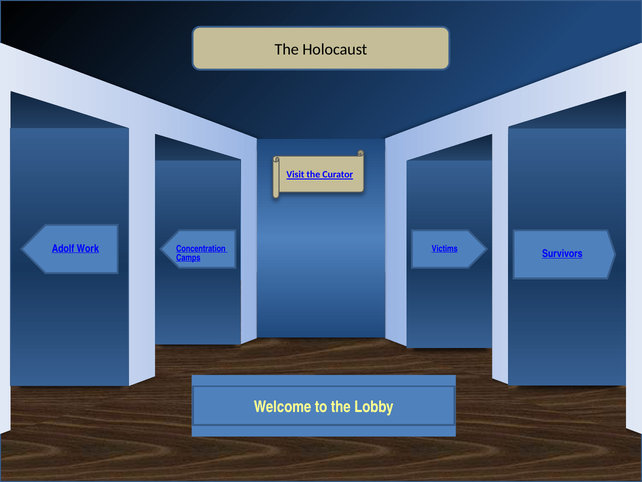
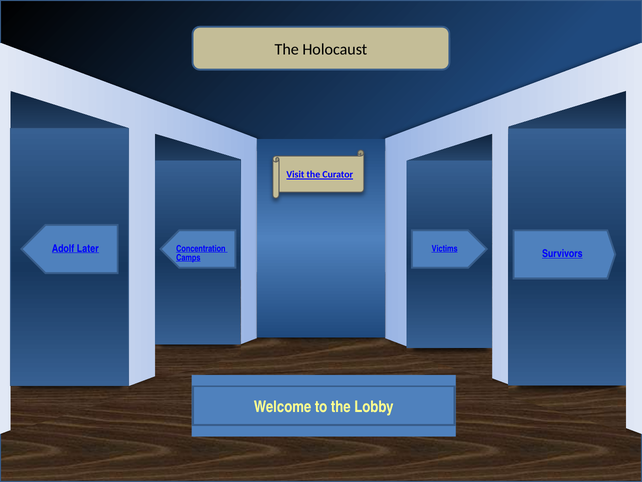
Work: Work -> Later
